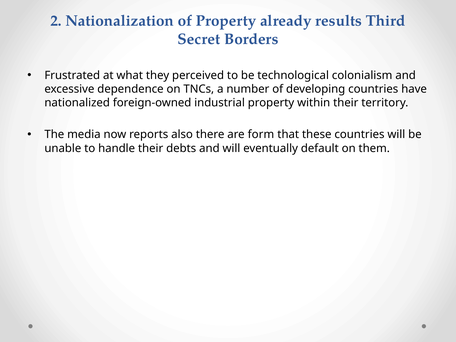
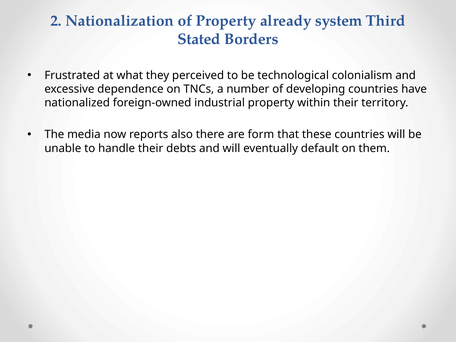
results: results -> system
Secret: Secret -> Stated
